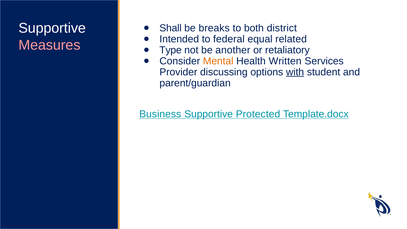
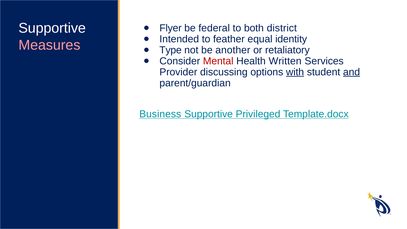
Shall: Shall -> Flyer
breaks: breaks -> federal
federal: federal -> feather
related: related -> identity
Mental colour: orange -> red
and underline: none -> present
Protected: Protected -> Privileged
